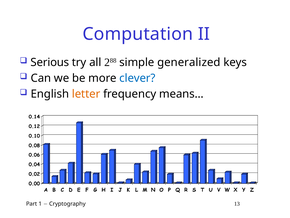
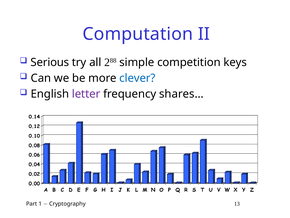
generalized: generalized -> competition
letter colour: orange -> purple
means…: means… -> shares…
